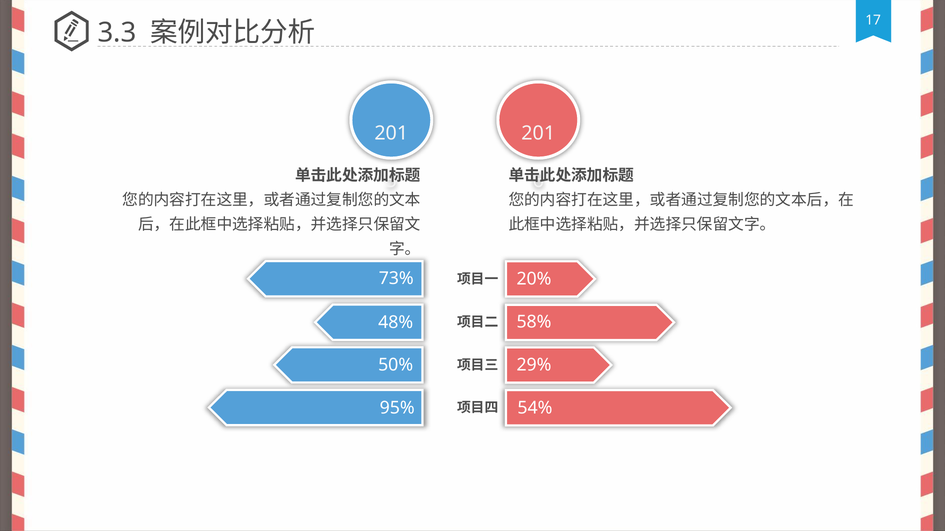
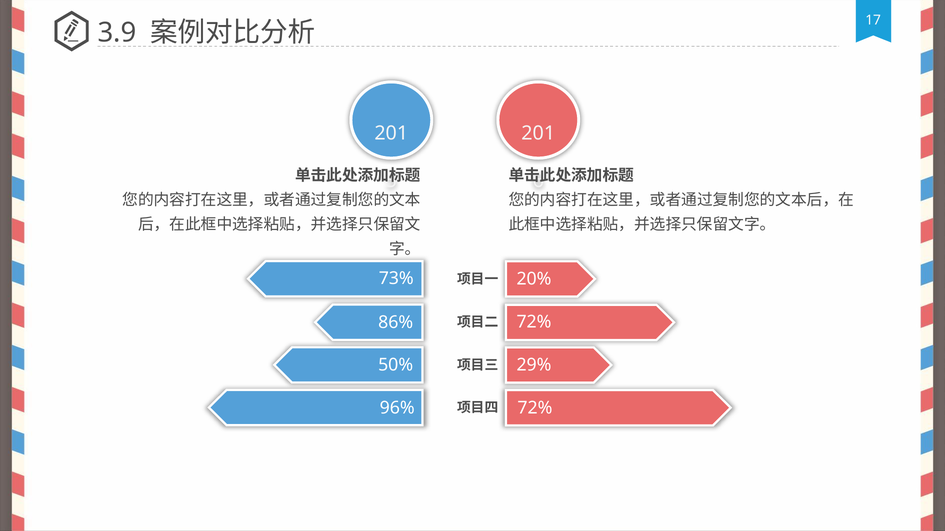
3.3: 3.3 -> 3.9
58% at (534, 322): 58% -> 72%
48%: 48% -> 86%
54% at (535, 408): 54% -> 72%
95%: 95% -> 96%
